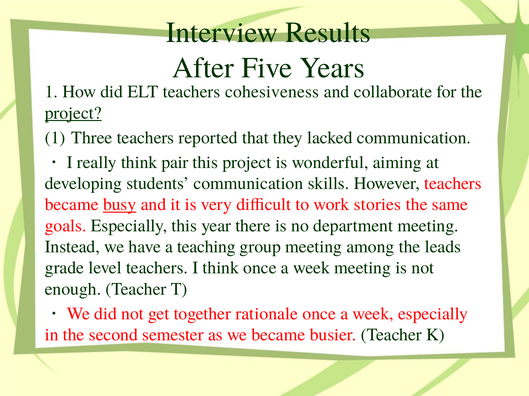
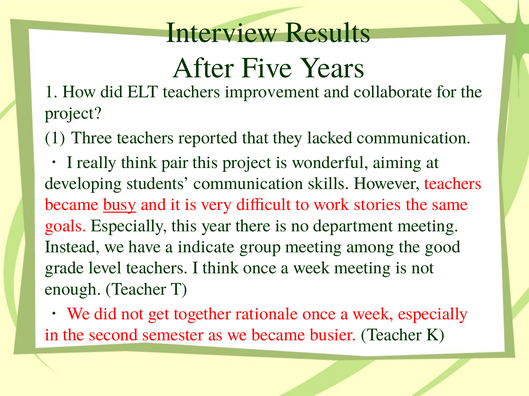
cohesiveness: cohesiveness -> improvement
project at (73, 113) underline: present -> none
teaching: teaching -> indicate
leads: leads -> good
